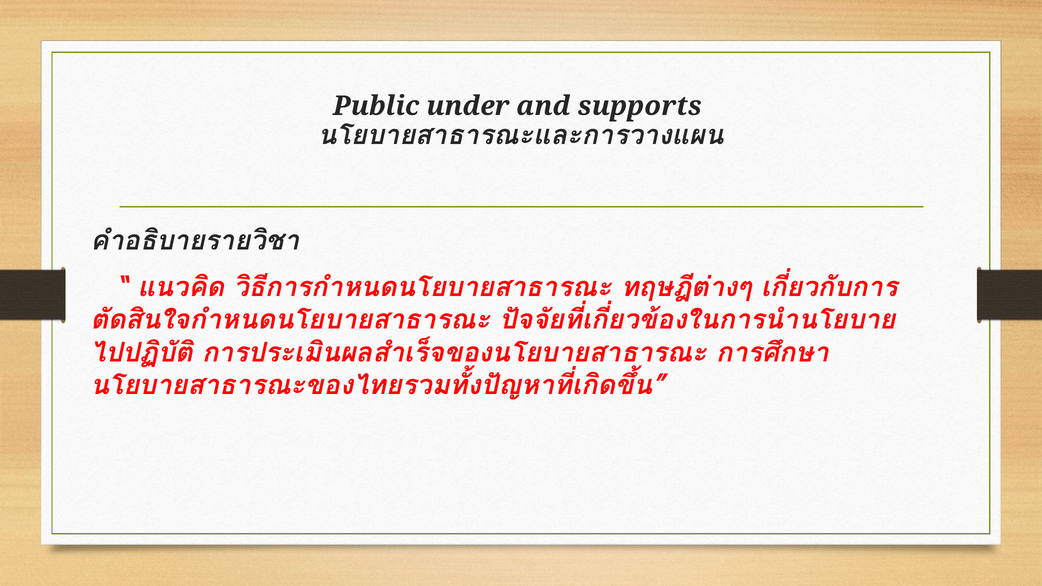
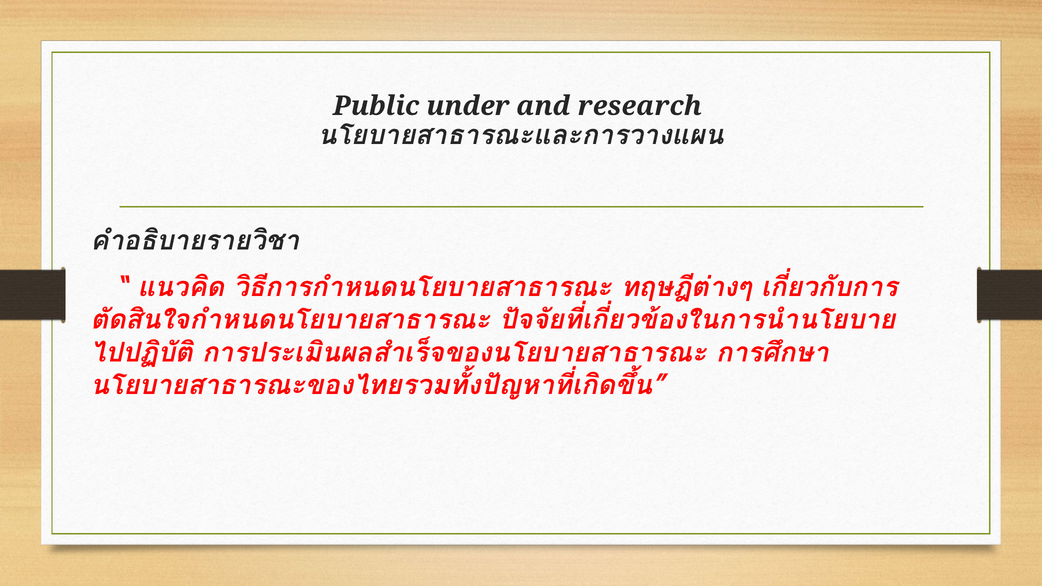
supports: supports -> research
